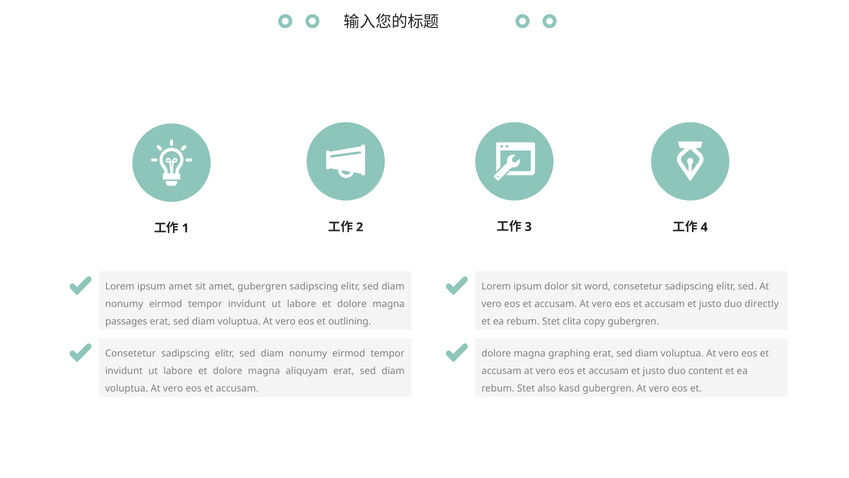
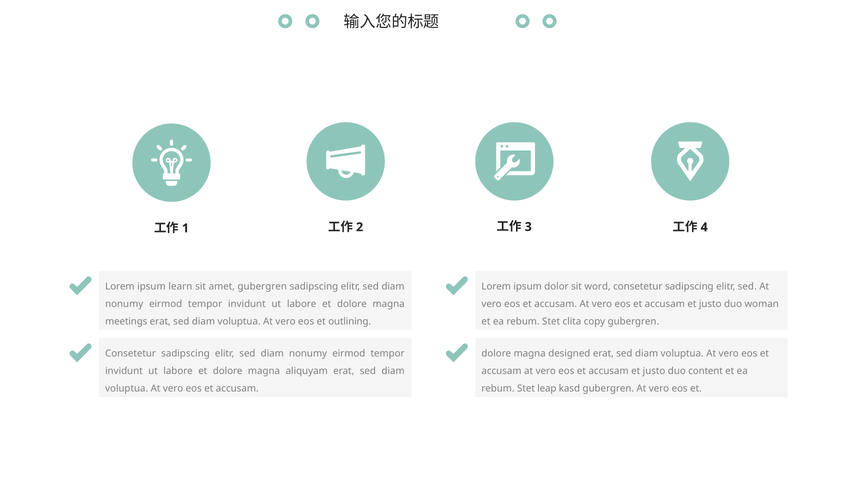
ipsum amet: amet -> learn
directly: directly -> woman
passages: passages -> meetings
graphing: graphing -> designed
also: also -> leap
